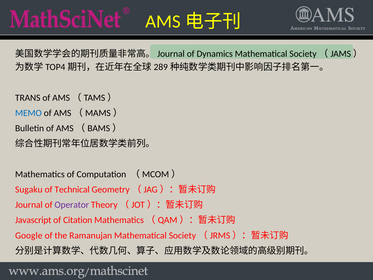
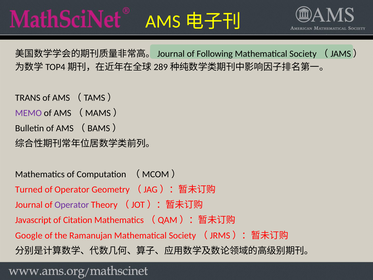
Dynamics: Dynamics -> Following
MEMO colour: blue -> purple
Sugaku: Sugaku -> Turned
Technical at (72, 189): Technical -> Operator
